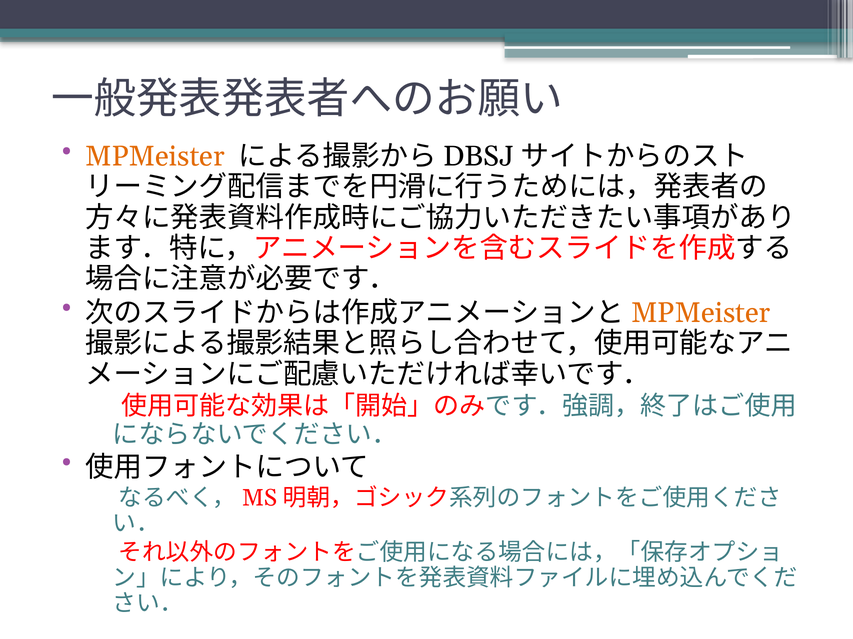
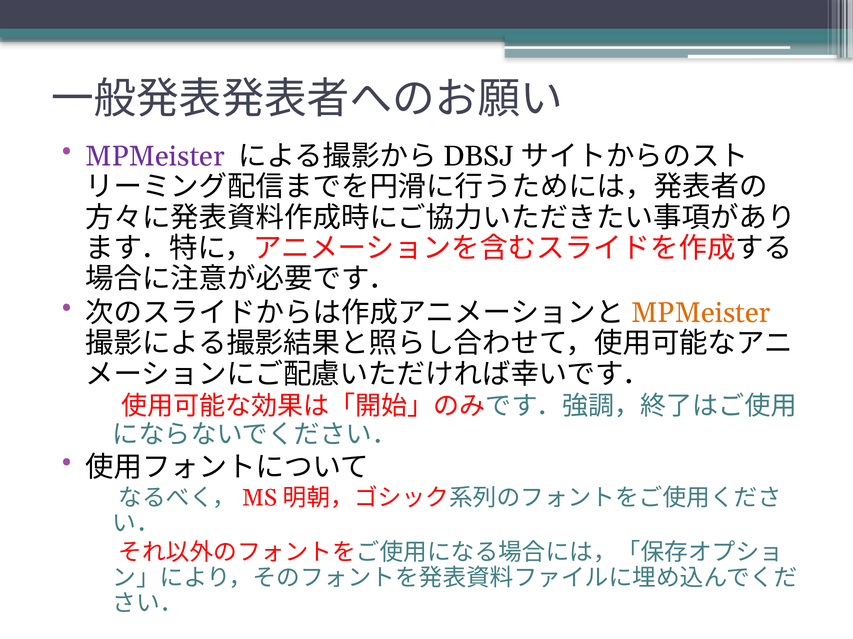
MPMeister at (155, 157) colour: orange -> purple
